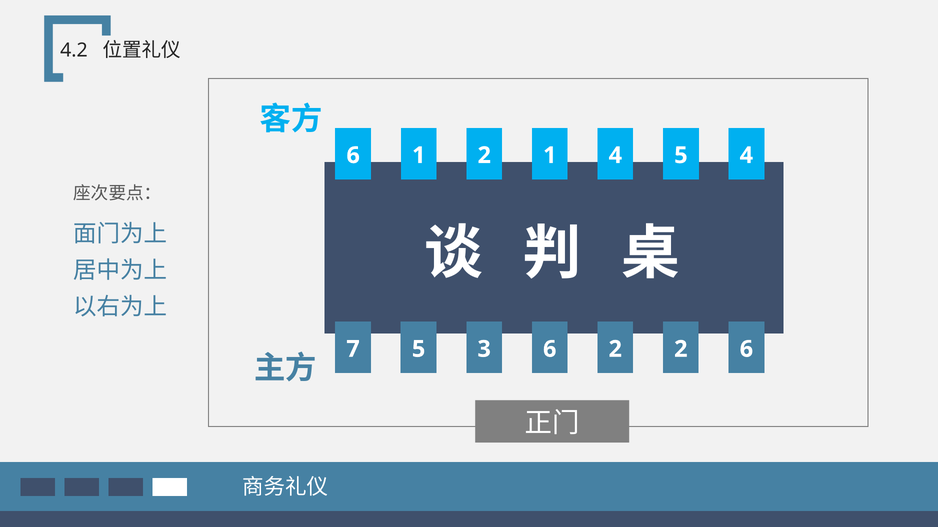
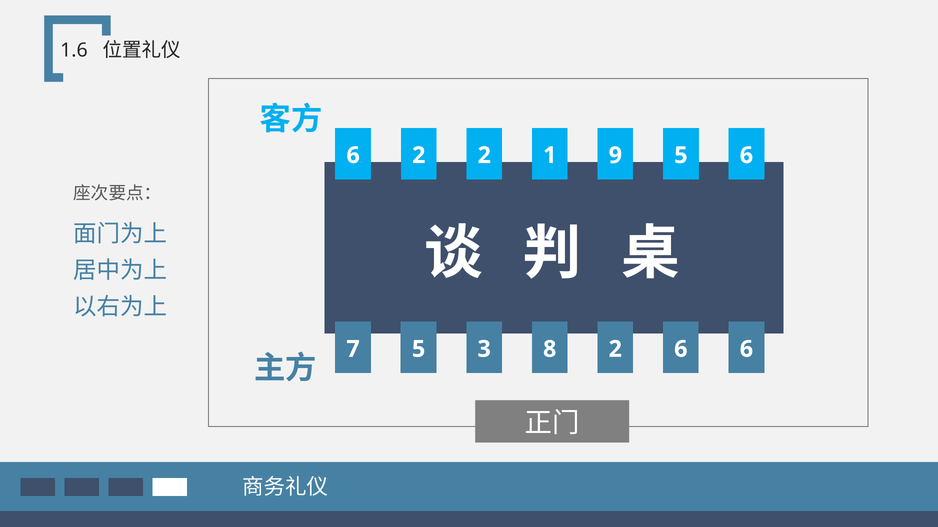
4.2: 4.2 -> 1.6
6 1: 1 -> 2
1 4: 4 -> 9
5 4: 4 -> 6
5 6: 6 -> 8
2 2: 2 -> 6
